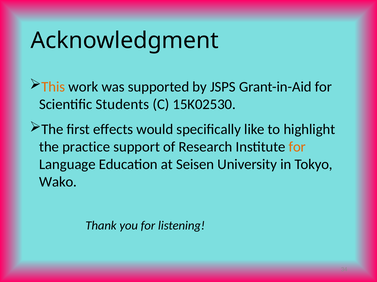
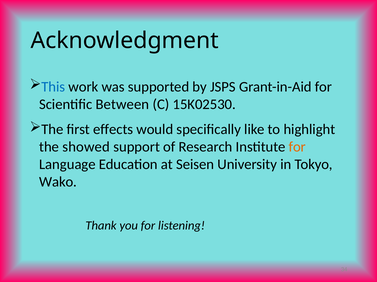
This colour: orange -> blue
Students: Students -> Between
practice: practice -> showed
